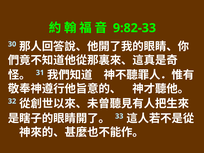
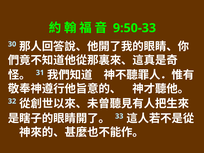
9:82-33: 9:82-33 -> 9:50-33
